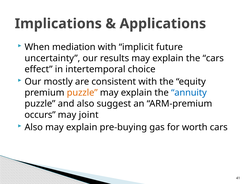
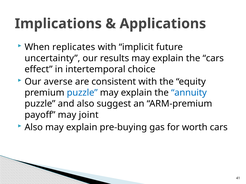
mediation: mediation -> replicates
mostly: mostly -> averse
puzzle at (82, 93) colour: orange -> blue
occurs: occurs -> payoff
